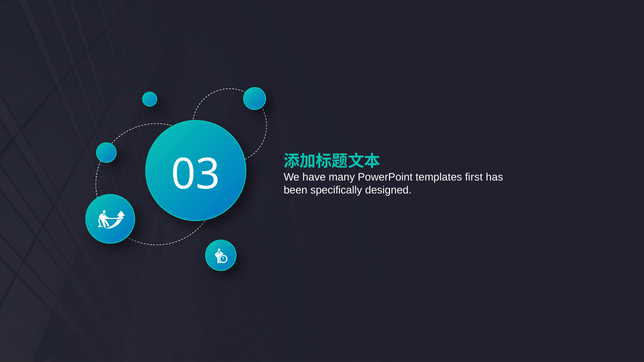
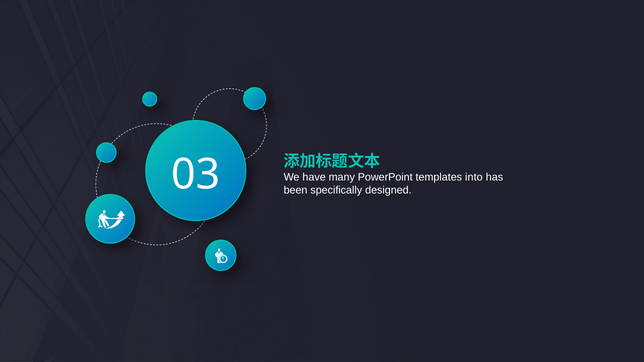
first: first -> into
